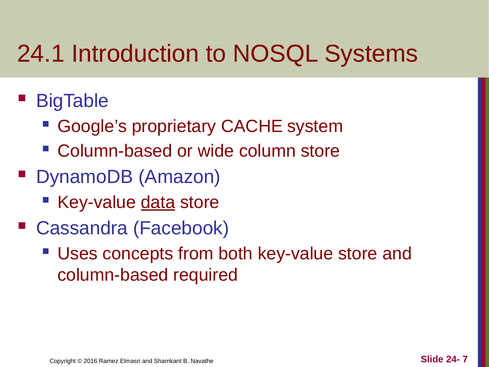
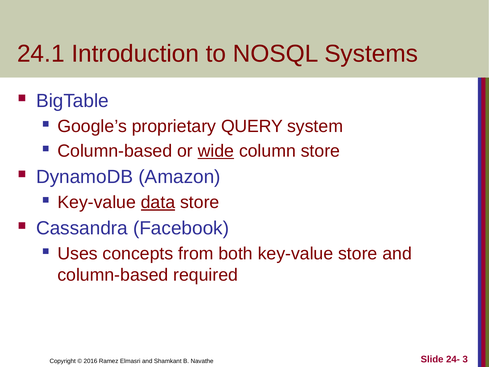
CACHE: CACHE -> QUERY
wide underline: none -> present
7: 7 -> 3
